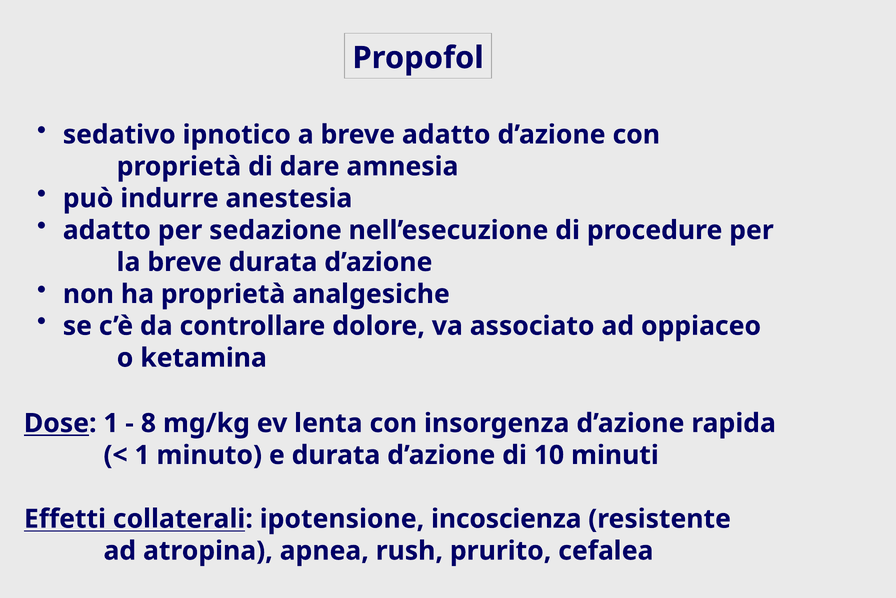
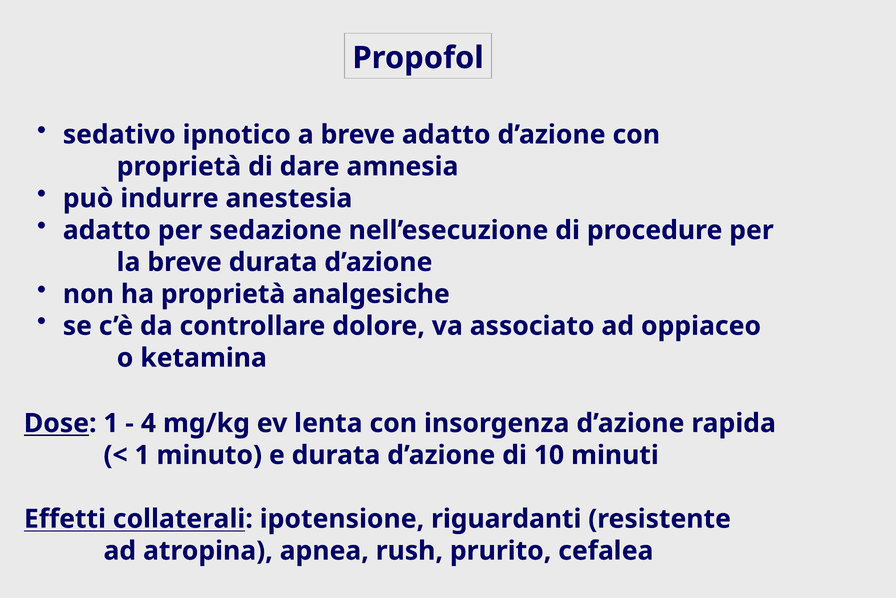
8: 8 -> 4
incoscienza: incoscienza -> riguardanti
